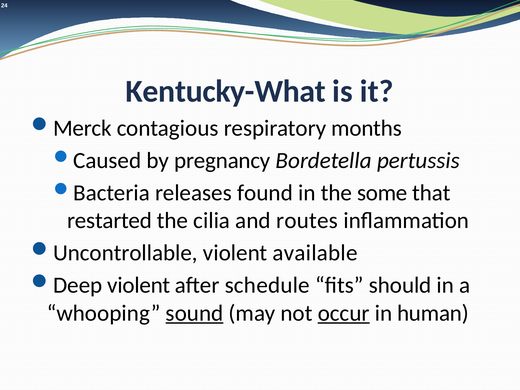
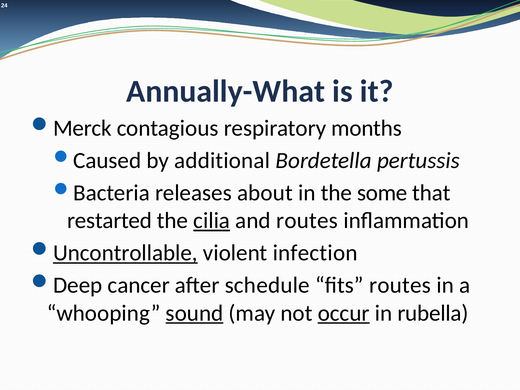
Kentucky-What: Kentucky-What -> Annually-What
pregnancy: pregnancy -> additional
found: found -> about
cilia underline: none -> present
Uncontrollable underline: none -> present
available: available -> infection
Deep violent: violent -> cancer
fits should: should -> routes
human: human -> rubella
